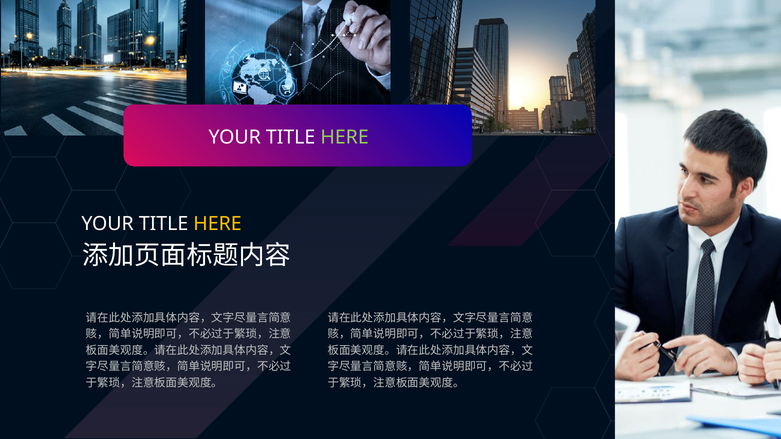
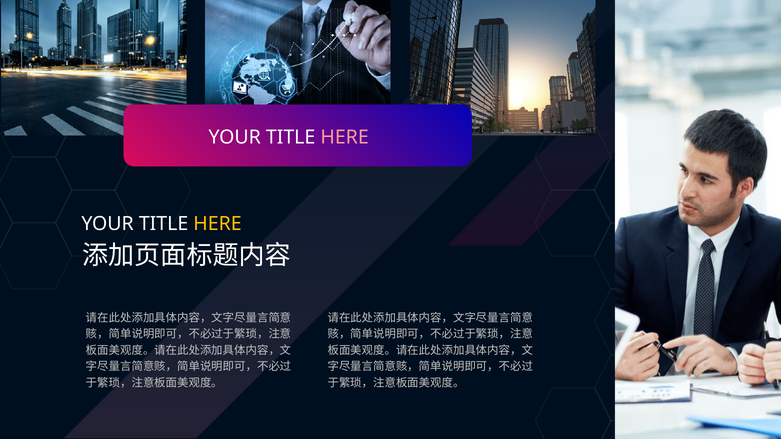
HERE at (345, 138) colour: light green -> pink
